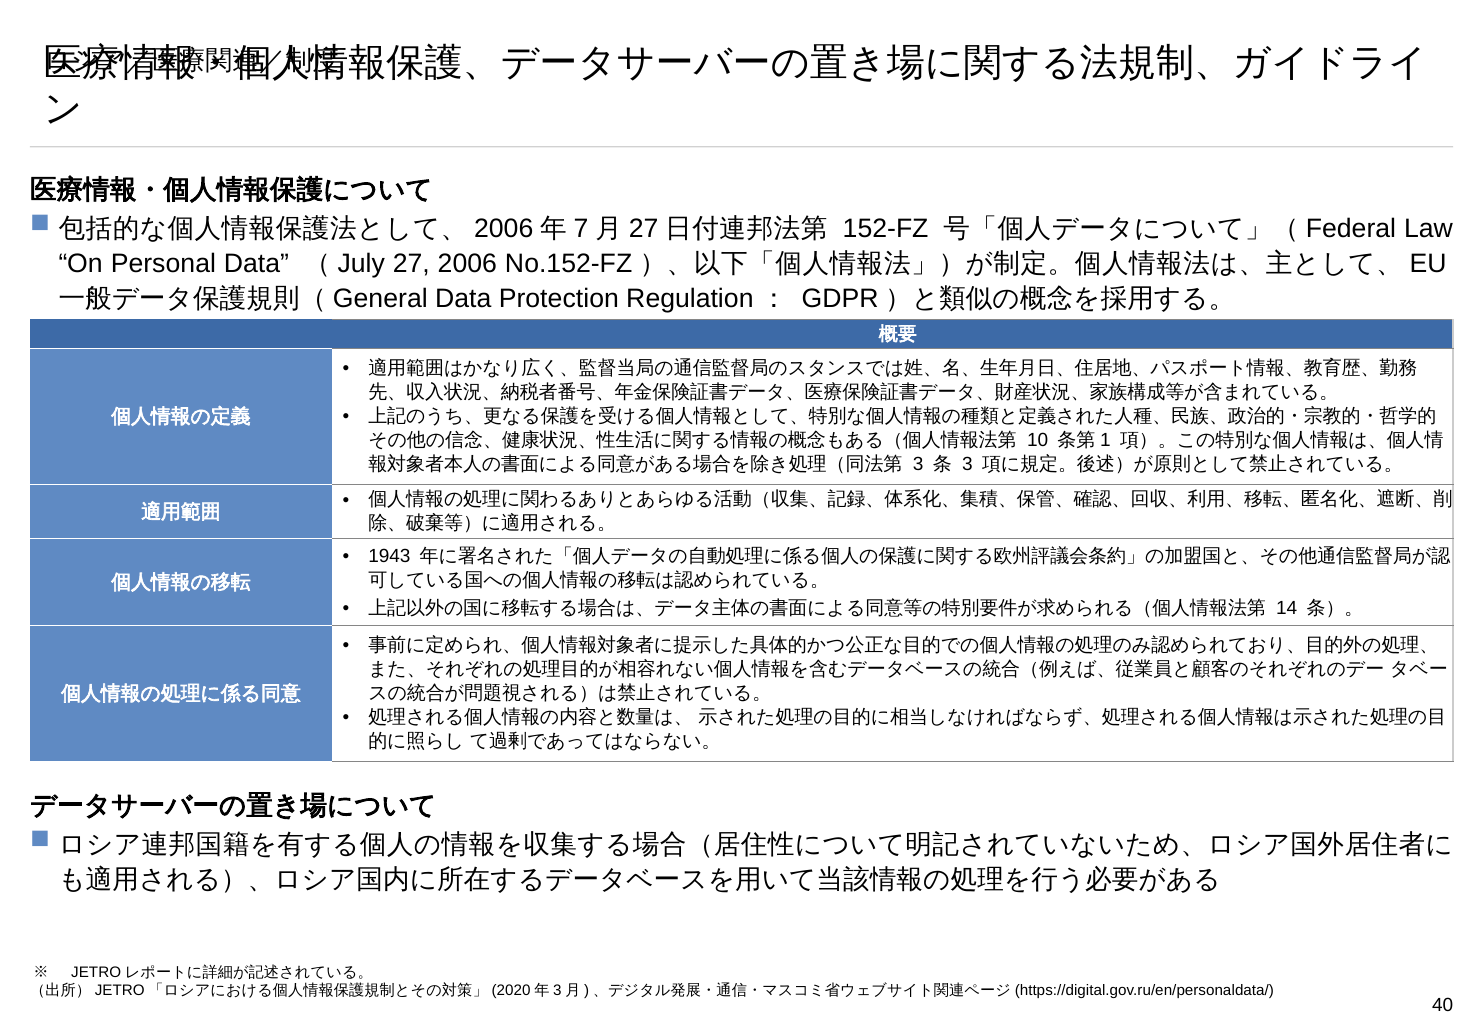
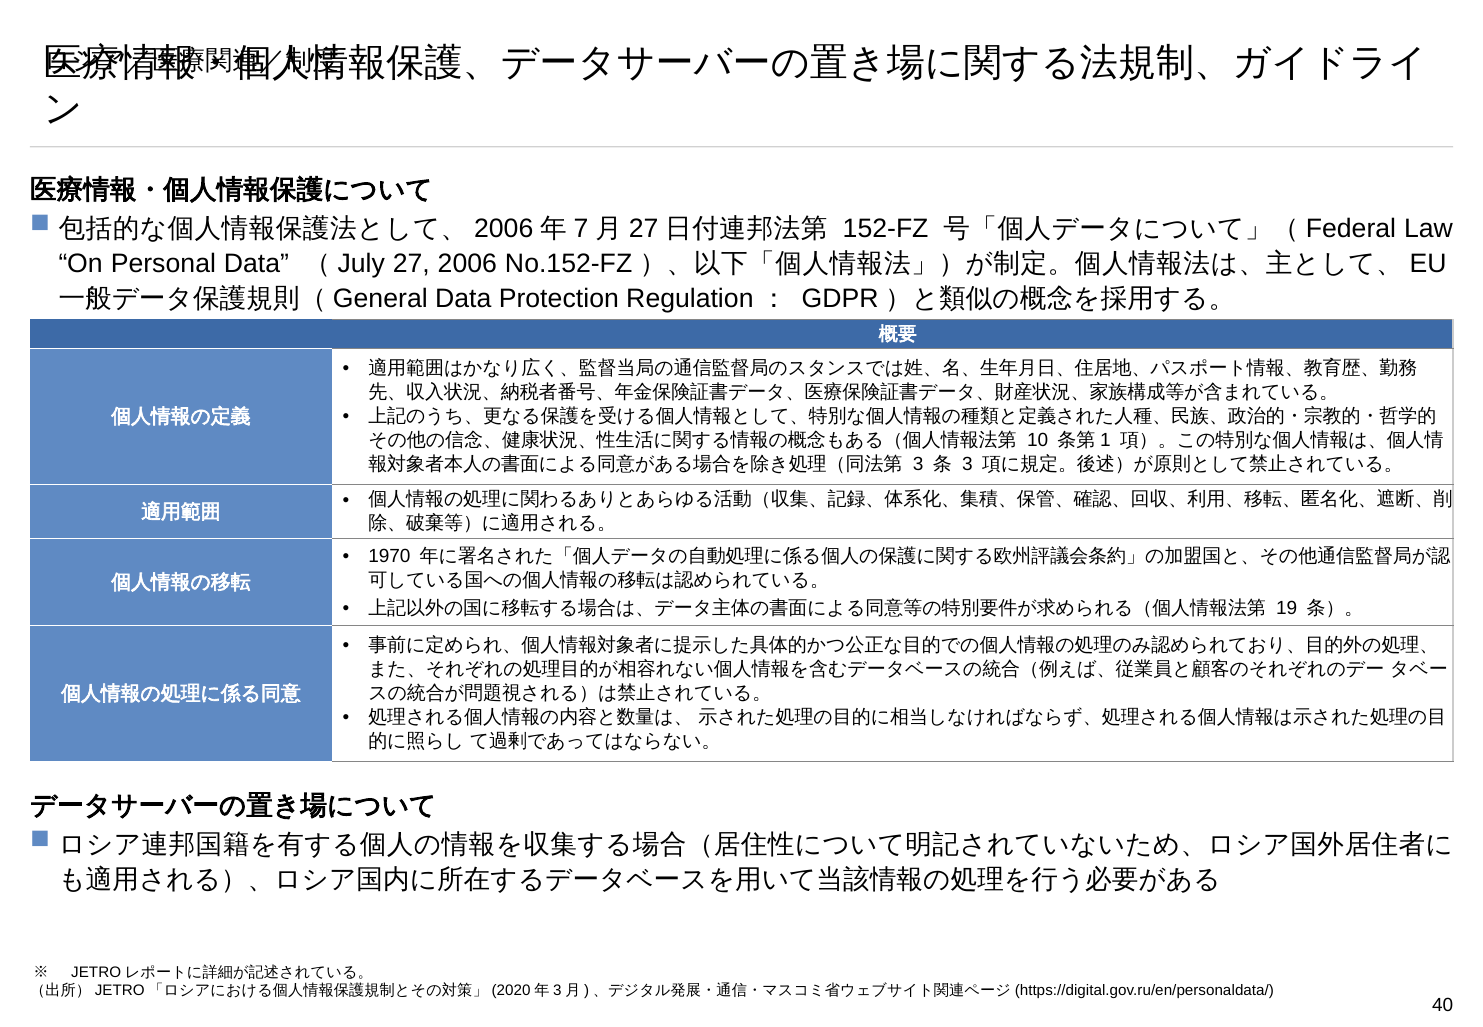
1943: 1943 -> 1970
14: 14 -> 19
